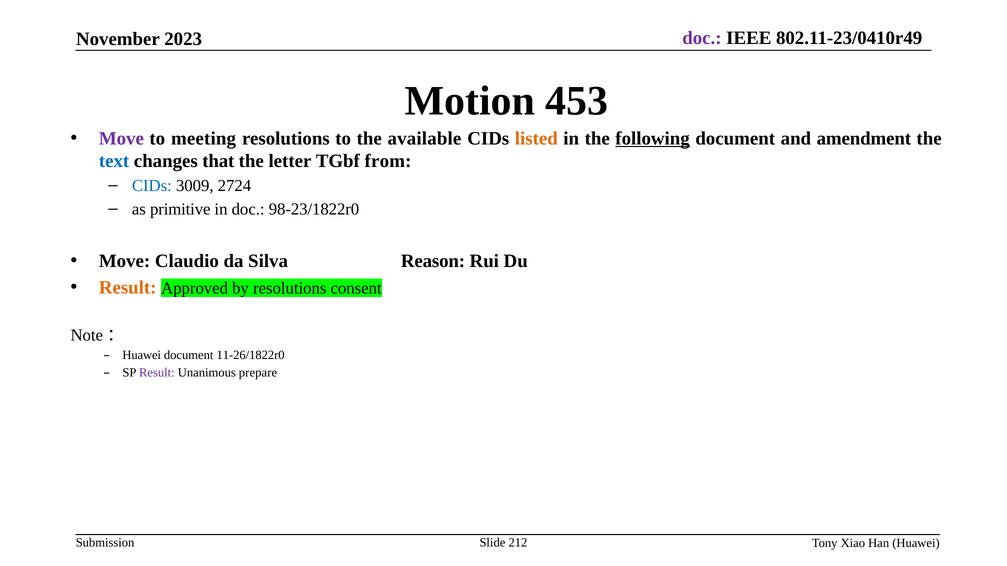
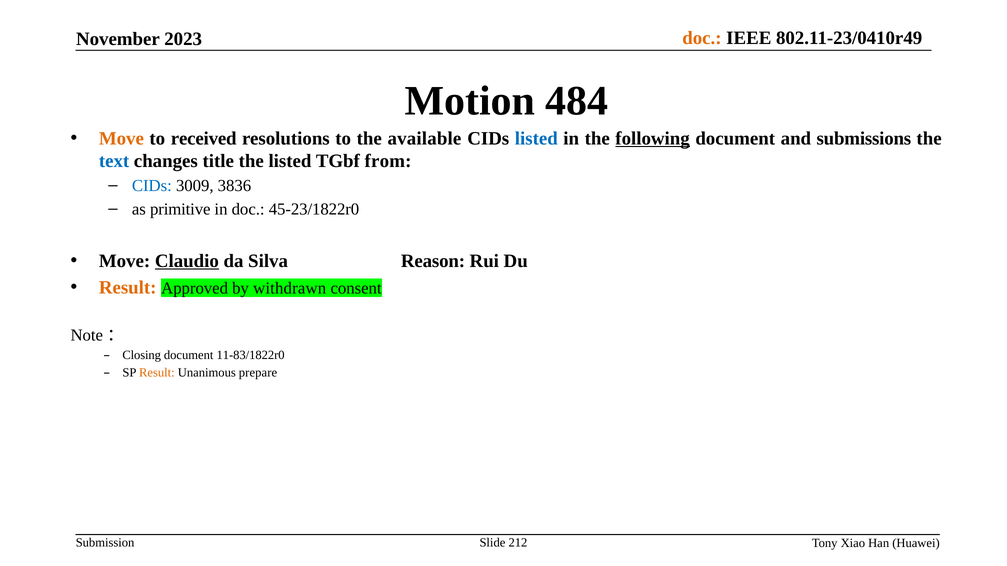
doc at (702, 38) colour: purple -> orange
453: 453 -> 484
Move at (121, 139) colour: purple -> orange
meeting: meeting -> received
listed at (536, 139) colour: orange -> blue
amendment: amendment -> submissions
that: that -> title
the letter: letter -> listed
2724: 2724 -> 3836
98-23/1822r0: 98-23/1822r0 -> 45-23/1822r0
Claudio underline: none -> present
by resolutions: resolutions -> withdrawn
Huawei at (142, 355): Huawei -> Closing
11-26/1822r0: 11-26/1822r0 -> 11-83/1822r0
Result at (157, 373) colour: purple -> orange
